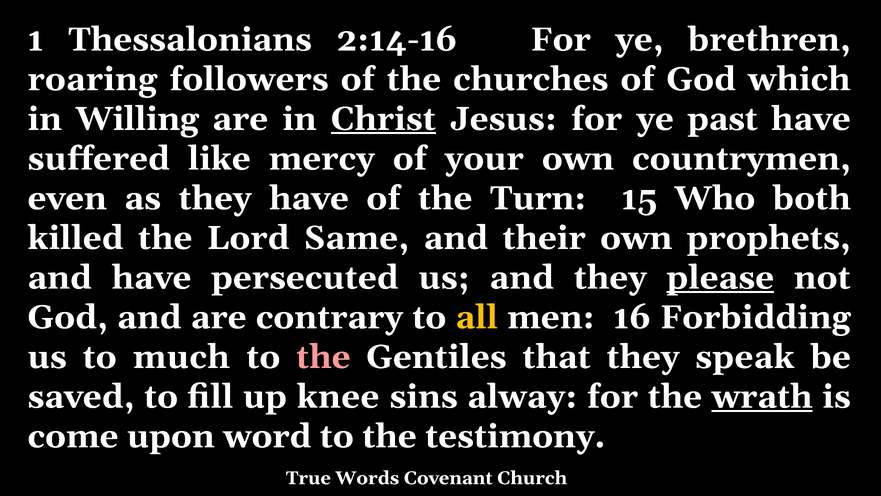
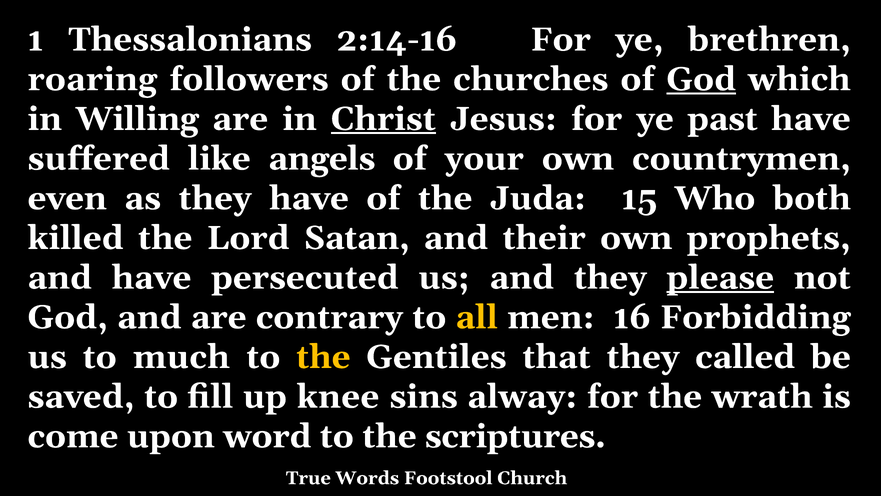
God at (701, 79) underline: none -> present
mercy: mercy -> angels
Turn: Turn -> Juda
Same: Same -> Satan
the at (323, 357) colour: pink -> yellow
speak: speak -> called
wrath underline: present -> none
testimony: testimony -> scriptures
Covenant: Covenant -> Footstool
